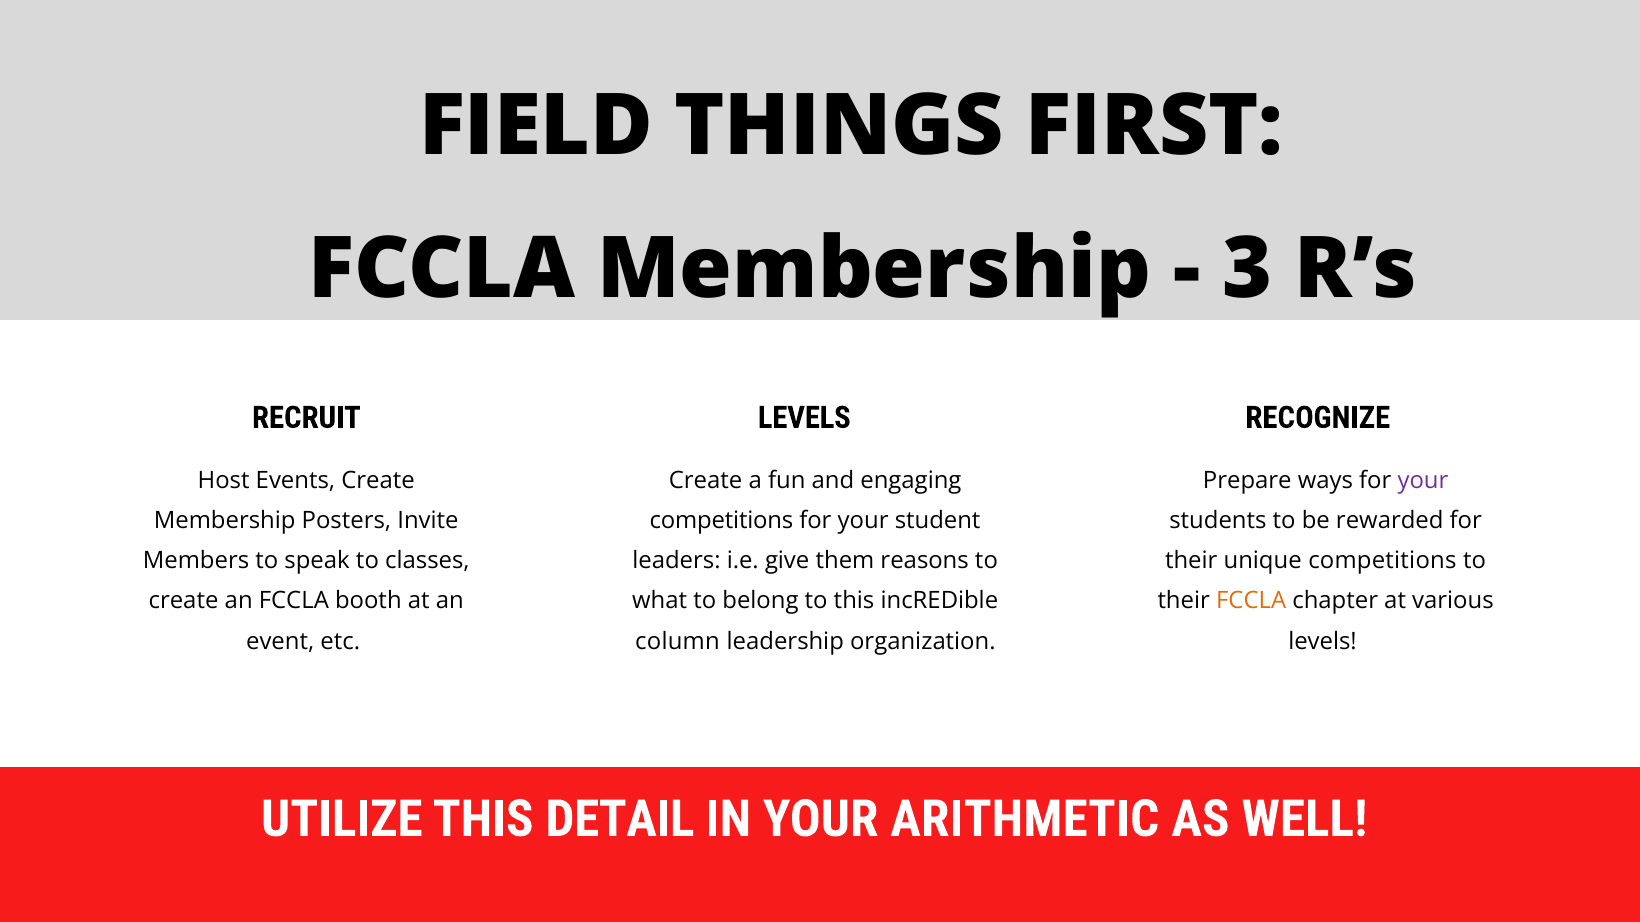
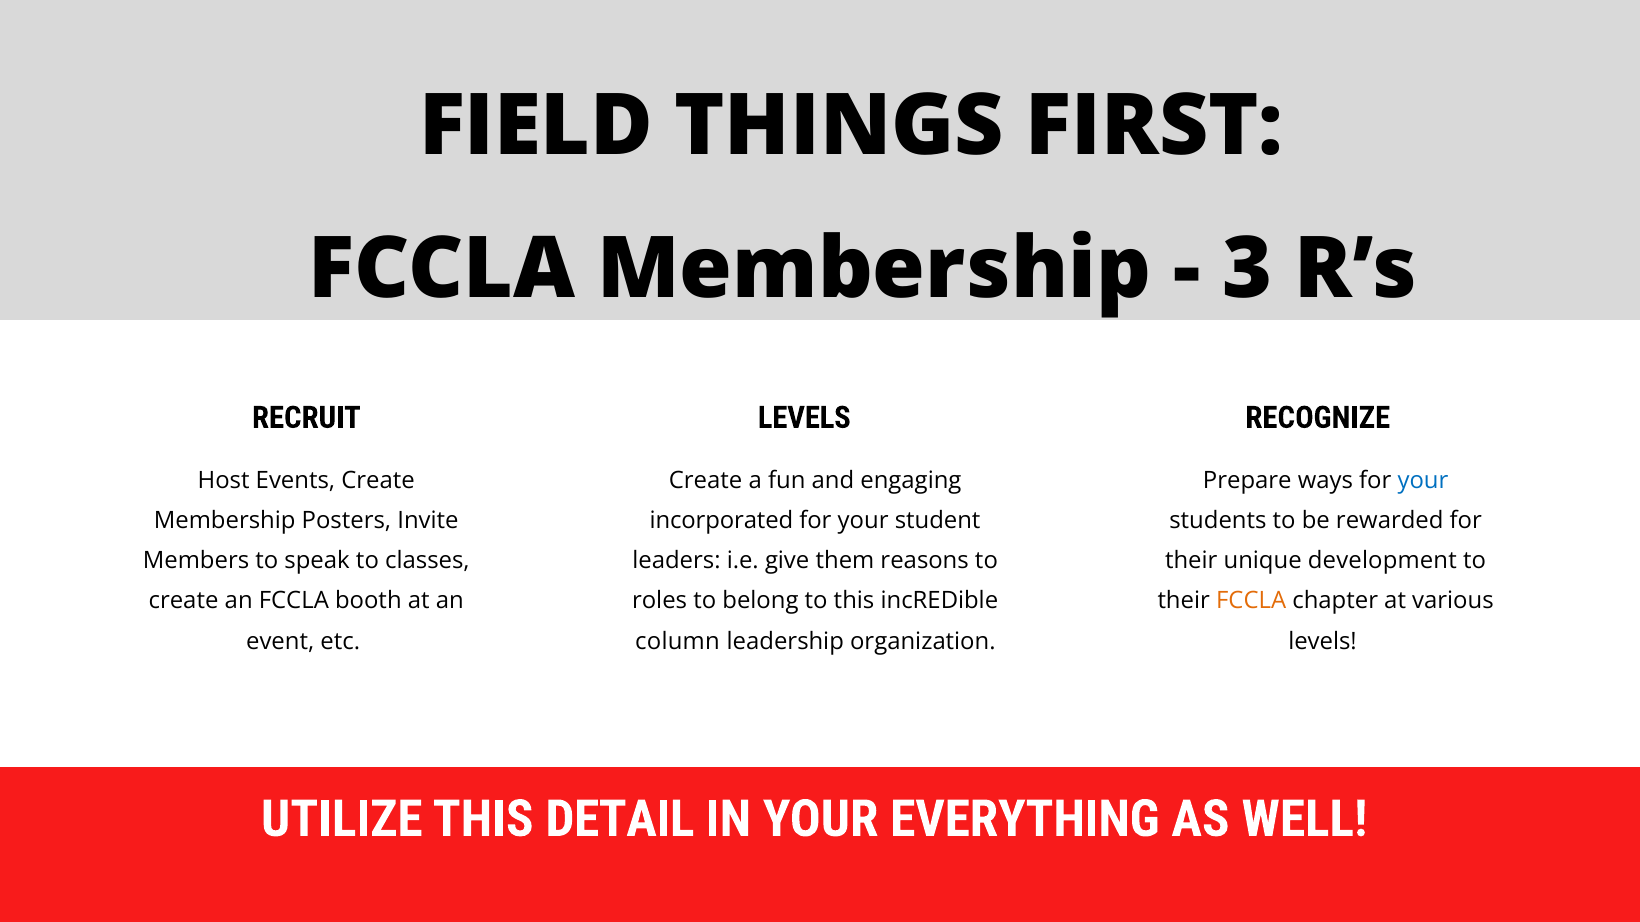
your at (1423, 481) colour: purple -> blue
competitions at (722, 521): competitions -> incorporated
unique competitions: competitions -> development
what: what -> roles
ARITHMETIC: ARITHMETIC -> EVERYTHING
